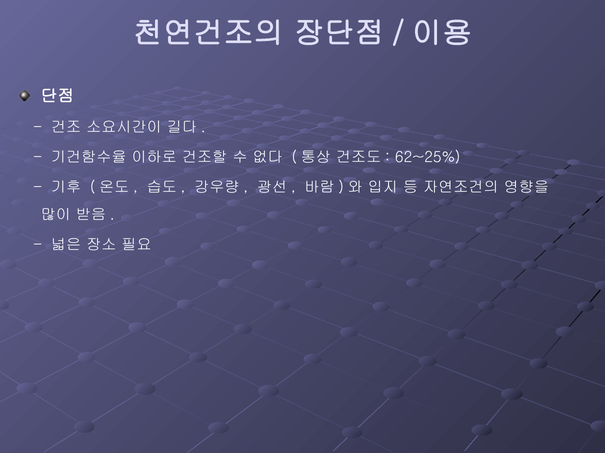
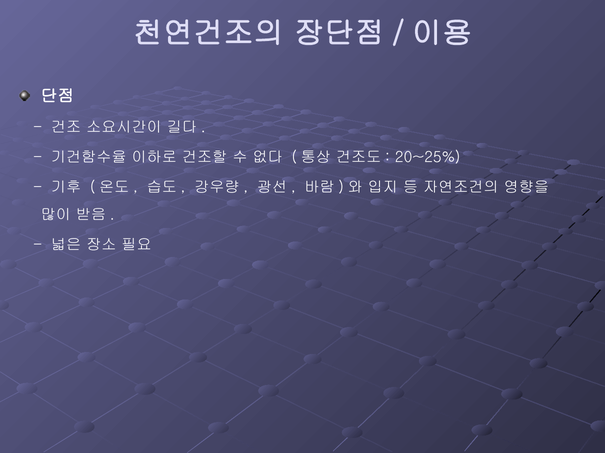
62~25%: 62~25% -> 20~25%
